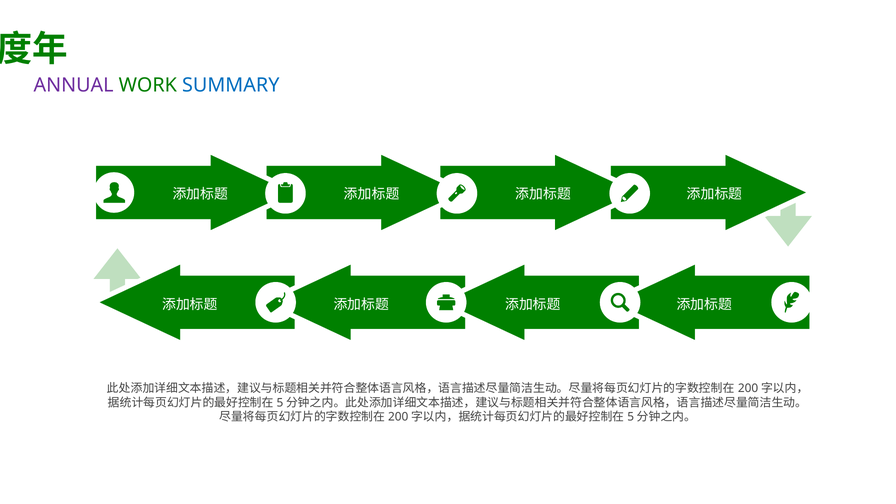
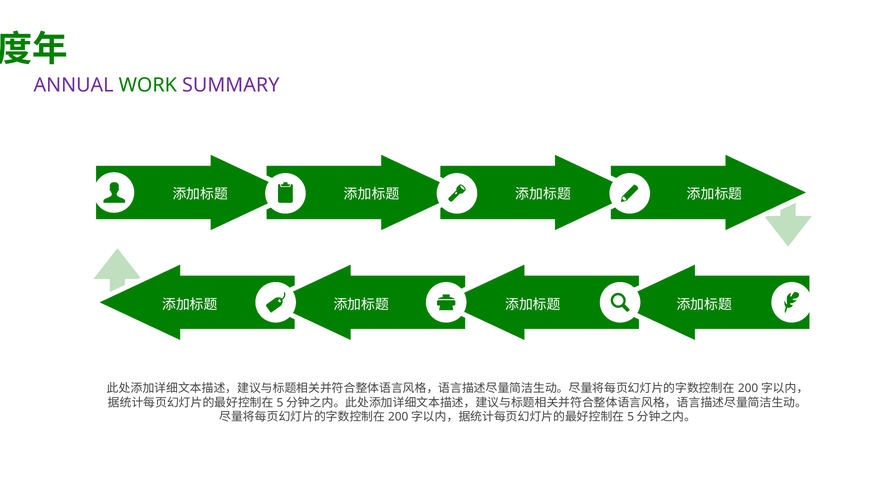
SUMMARY colour: blue -> purple
